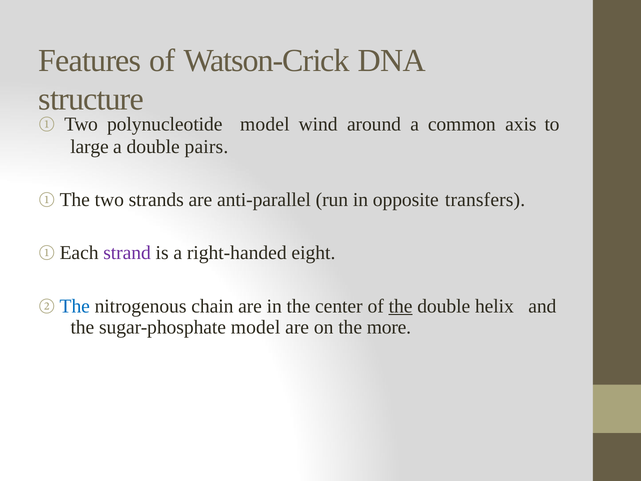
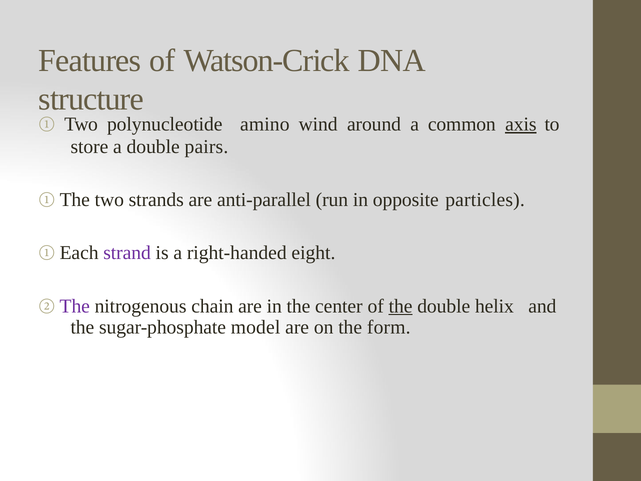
polynucleotide model: model -> amino
axis underline: none -> present
large: large -> store
transfers: transfers -> particles
The at (75, 306) colour: blue -> purple
more: more -> form
